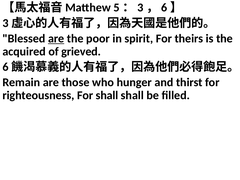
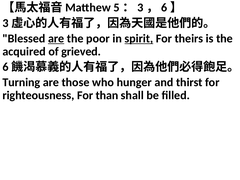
spirit underline: none -> present
Remain: Remain -> Turning
For shall: shall -> than
